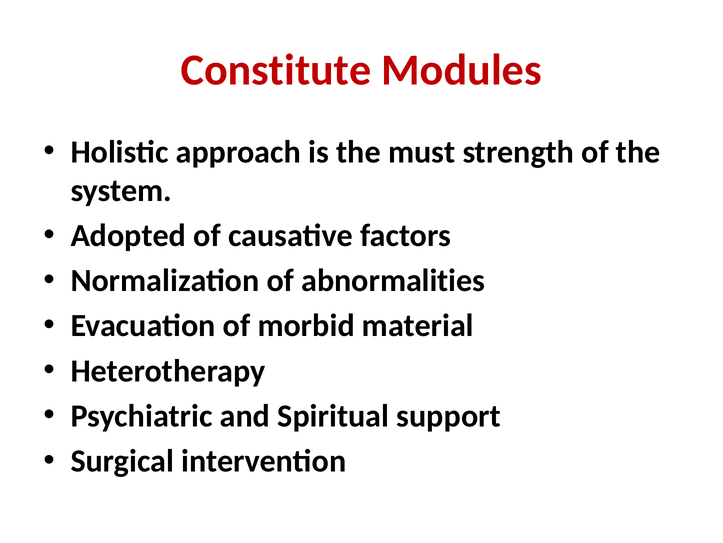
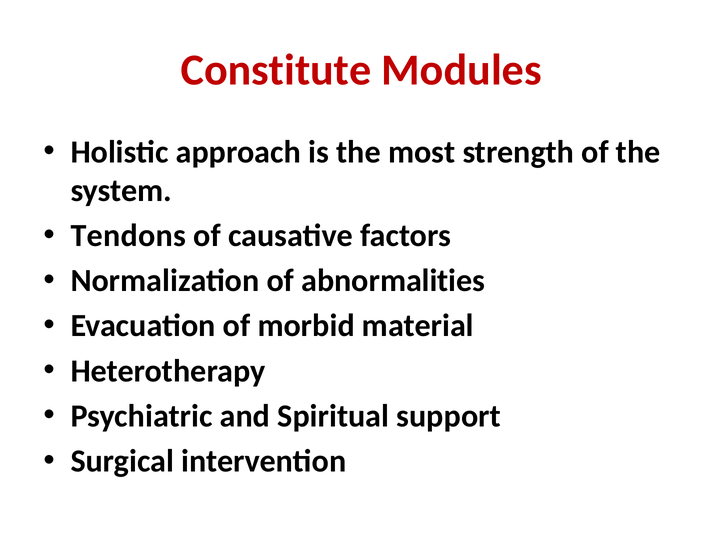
must: must -> most
Adopted: Adopted -> Tendons
